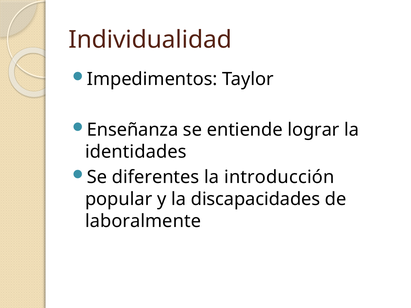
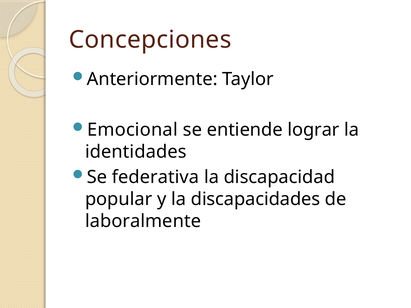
Individualidad: Individualidad -> Concepciones
Impedimentos: Impedimentos -> Anteriormente
Enseñanza: Enseñanza -> Emocional
diferentes: diferentes -> federativa
introducción: introducción -> discapacidad
